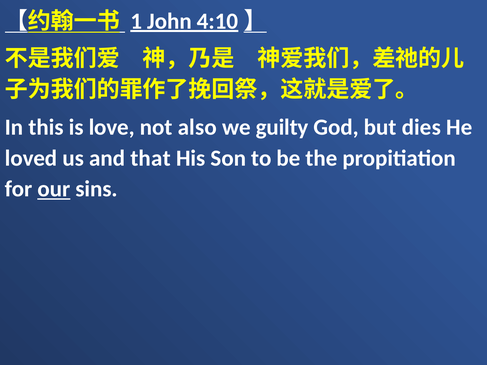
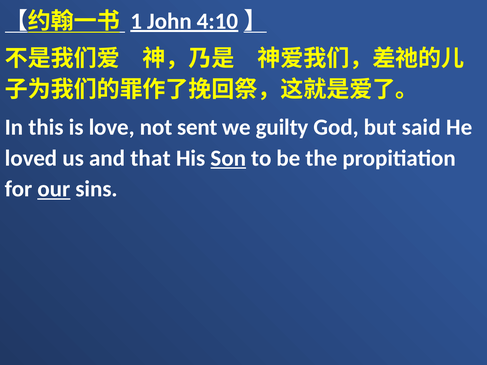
also: also -> sent
dies: dies -> said
Son underline: none -> present
